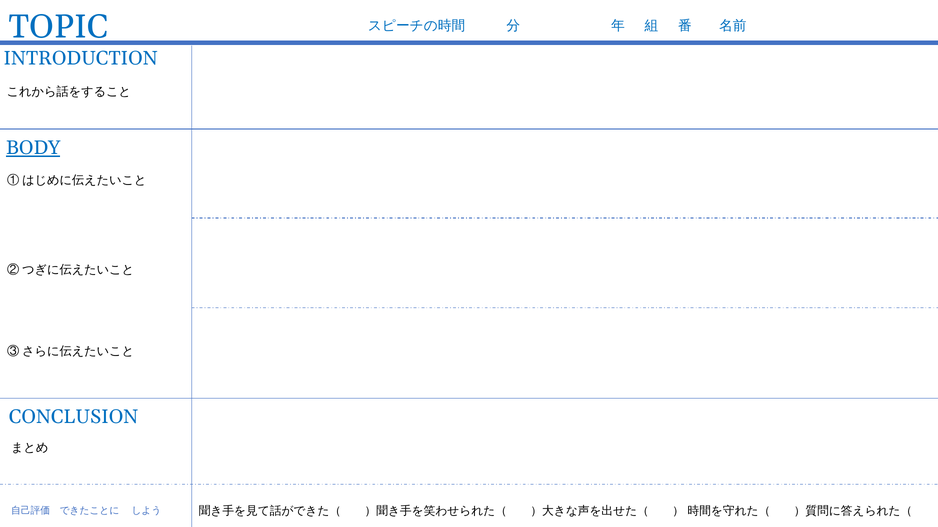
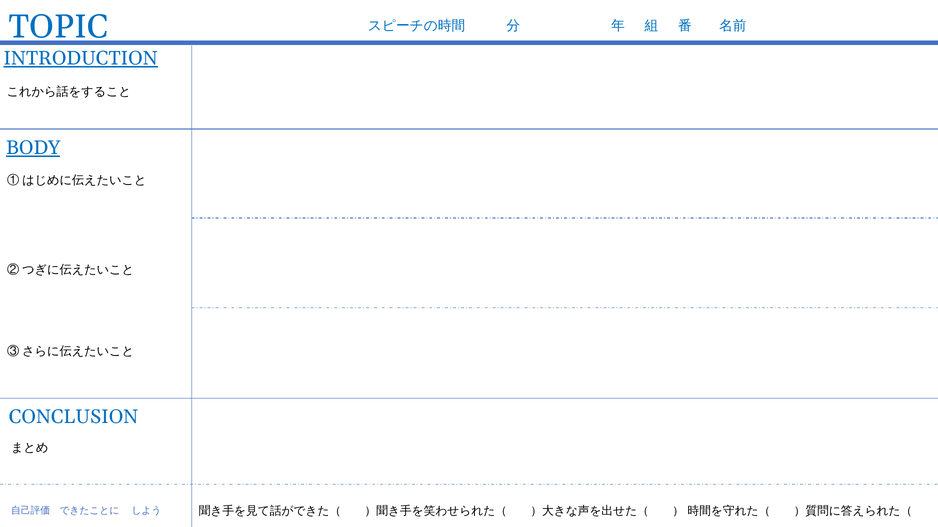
INTRODUCTION underline: none -> present
